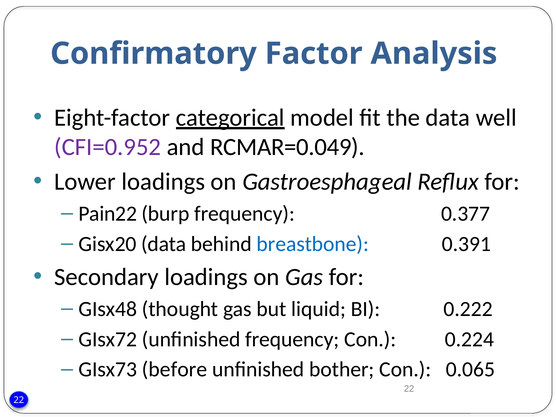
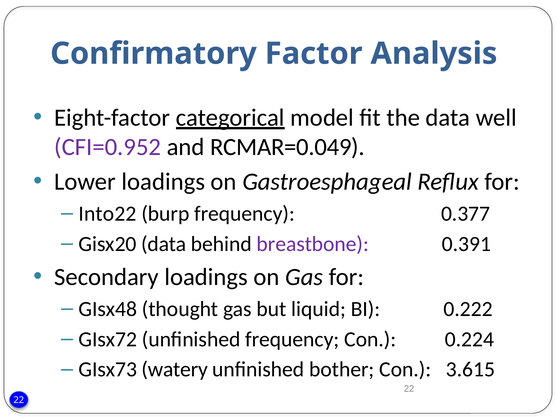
Pain22: Pain22 -> Into22
breastbone colour: blue -> purple
before: before -> watery
0.065: 0.065 -> 3.615
